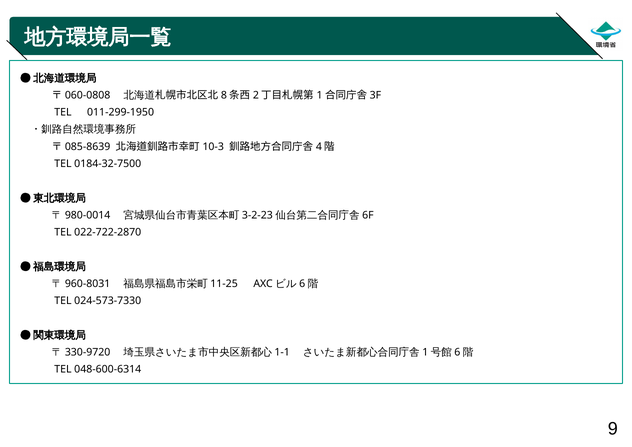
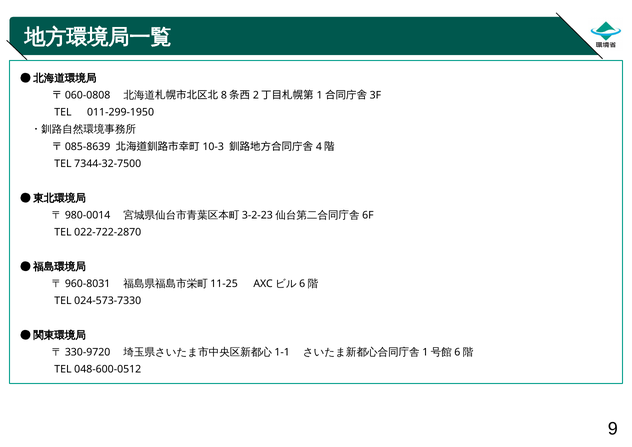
0184-32-7500: 0184-32-7500 -> 7344-32-7500
048-600-6314: 048-600-6314 -> 048-600-0512
